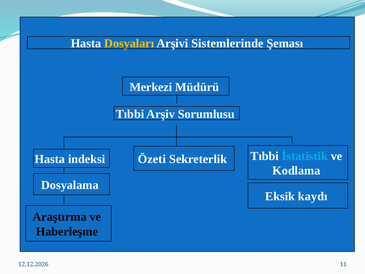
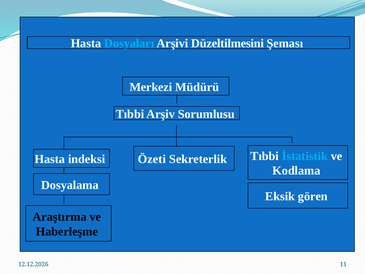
Dosyaları colour: yellow -> light blue
Sistemlerinde: Sistemlerinde -> Düzeltilmesini
kaydı: kaydı -> gören
